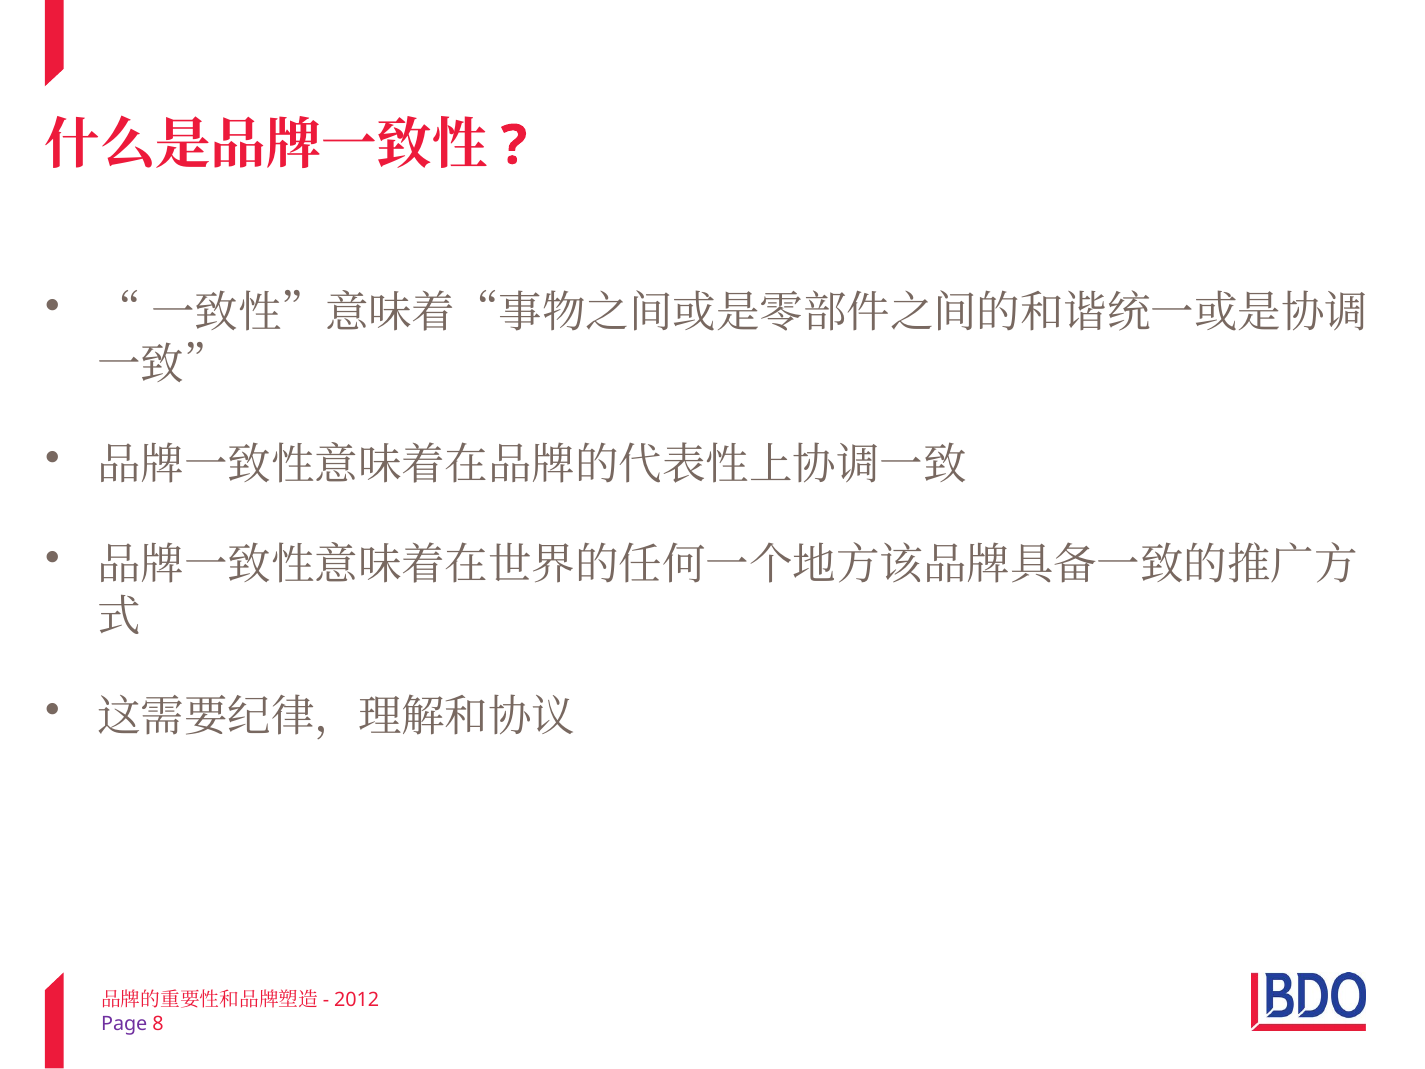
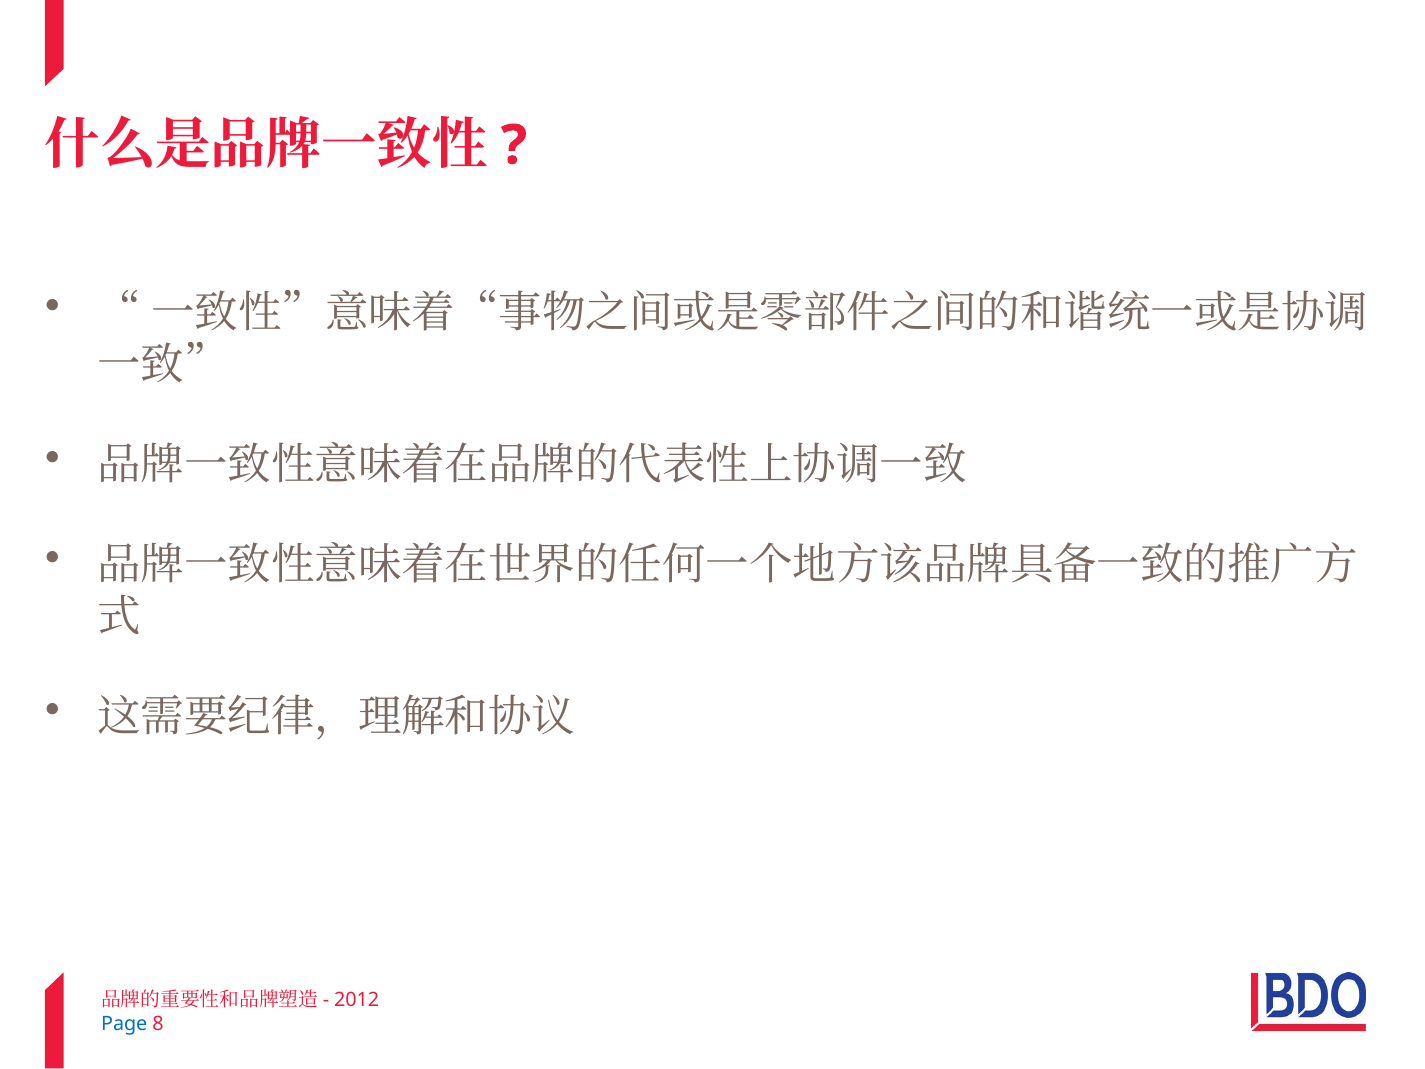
Page colour: purple -> blue
